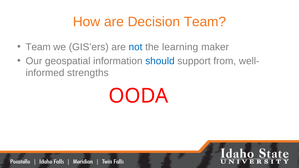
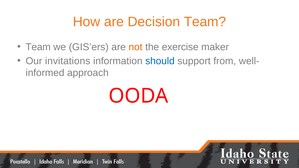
not colour: blue -> orange
learning: learning -> exercise
geospatial: geospatial -> invitations
strengths: strengths -> approach
